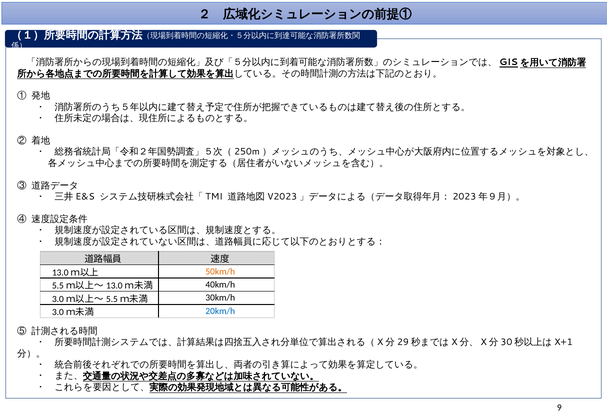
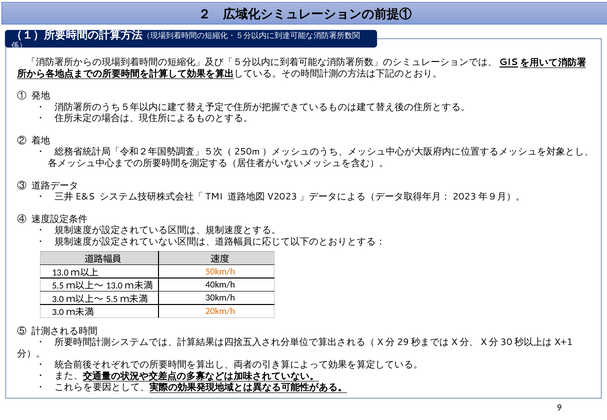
20km/h colour: blue -> orange
